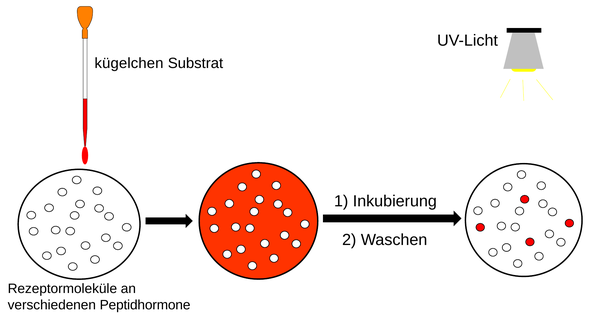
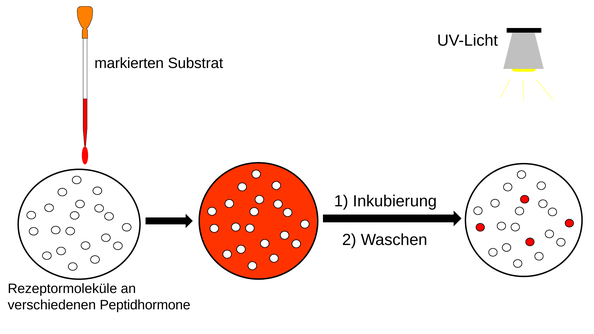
kügelchen: kügelchen -> markierten
